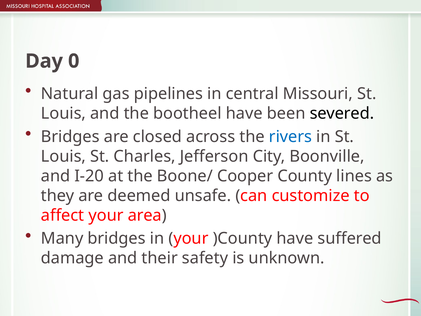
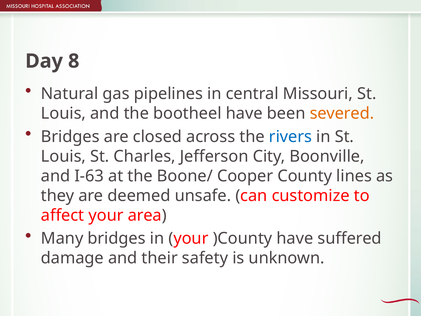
0: 0 -> 8
severed colour: black -> orange
I-20: I-20 -> I-63
